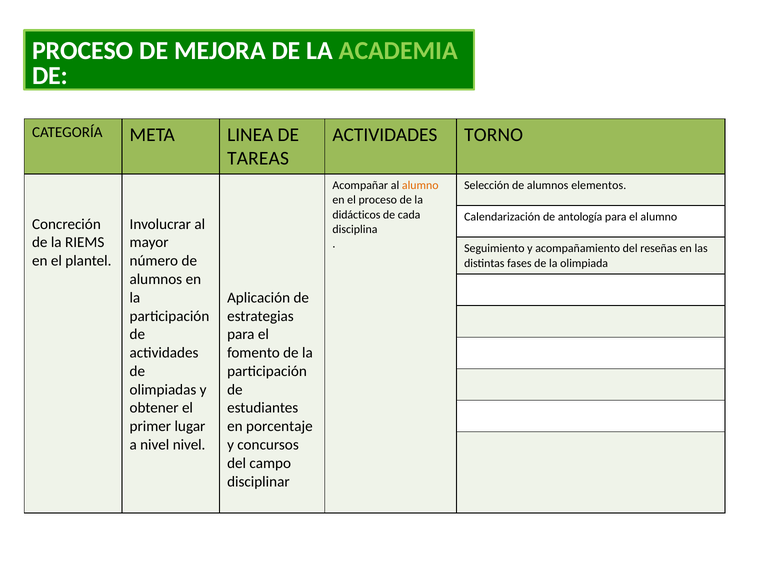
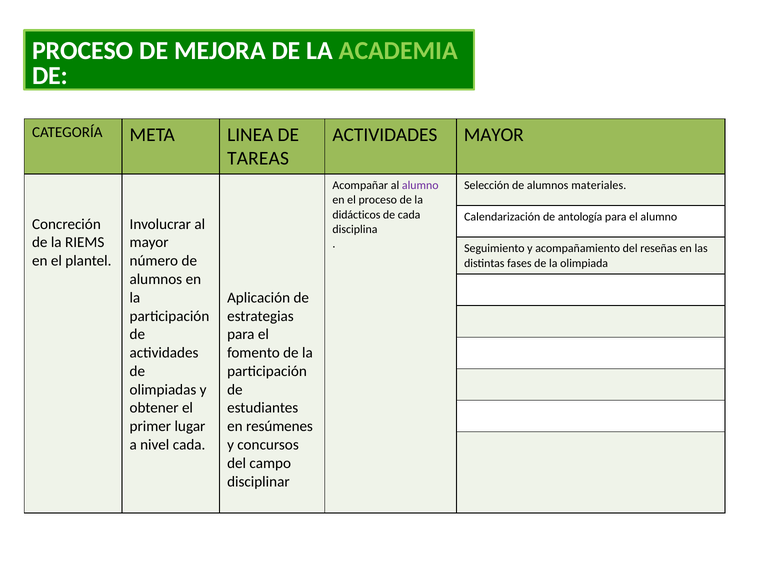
ACTIVIDADES TORNO: TORNO -> MAYOR
alumno at (420, 185) colour: orange -> purple
elementos: elementos -> materiales
porcentaje: porcentaje -> resúmenes
nivel nivel: nivel -> cada
